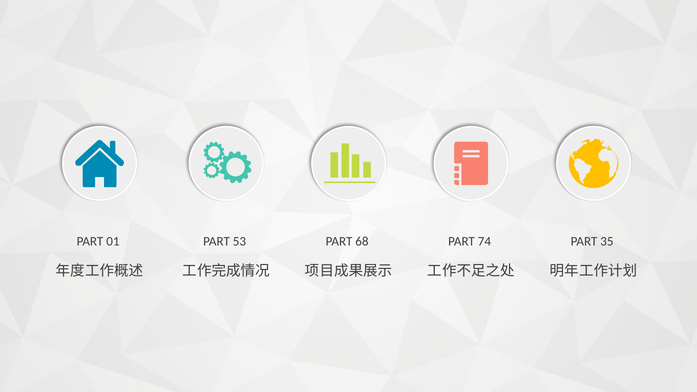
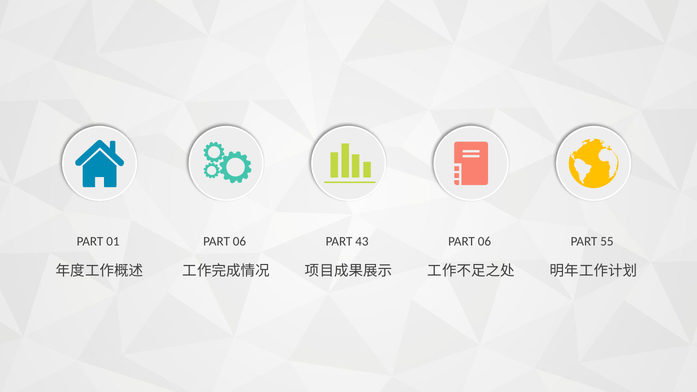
01 PART 53: 53 -> 06
68: 68 -> 43
74 at (484, 242): 74 -> 06
35: 35 -> 55
